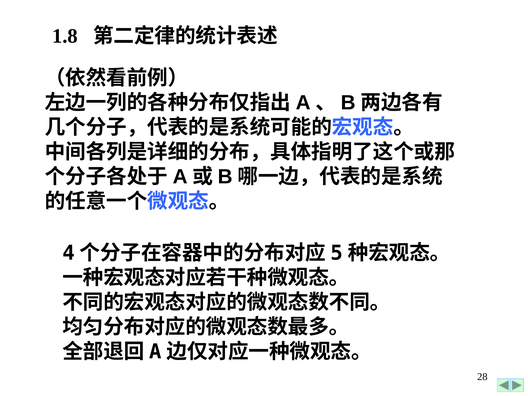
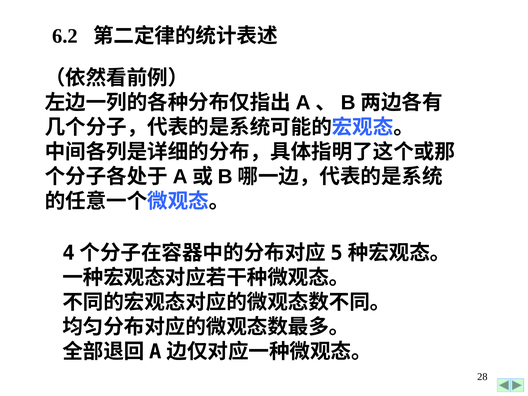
1.8: 1.8 -> 6.2
